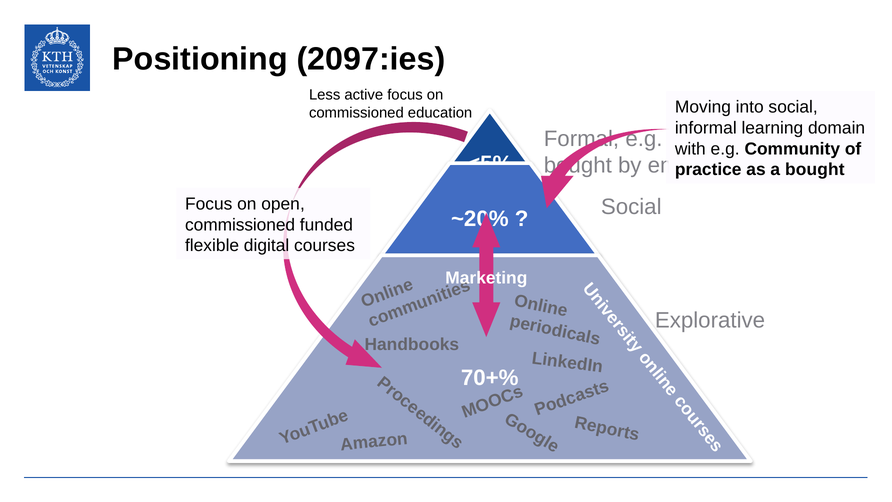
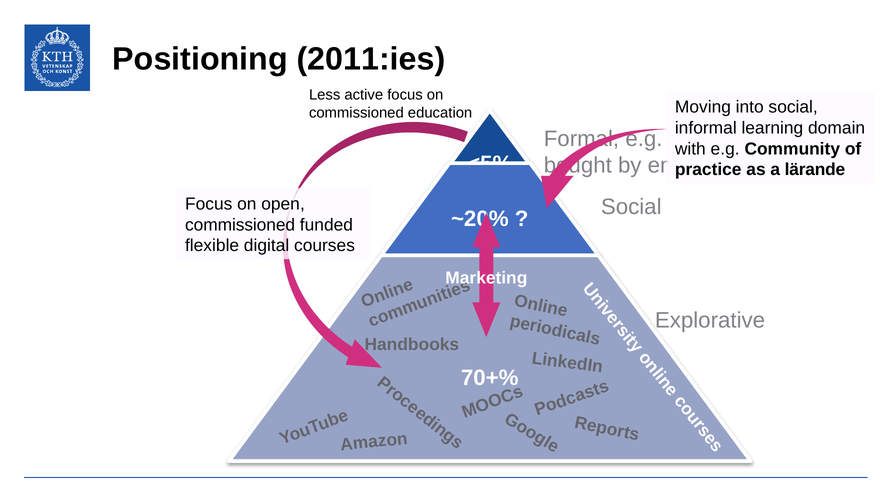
2097:ies: 2097:ies -> 2011:ies
a bought: bought -> lärande
